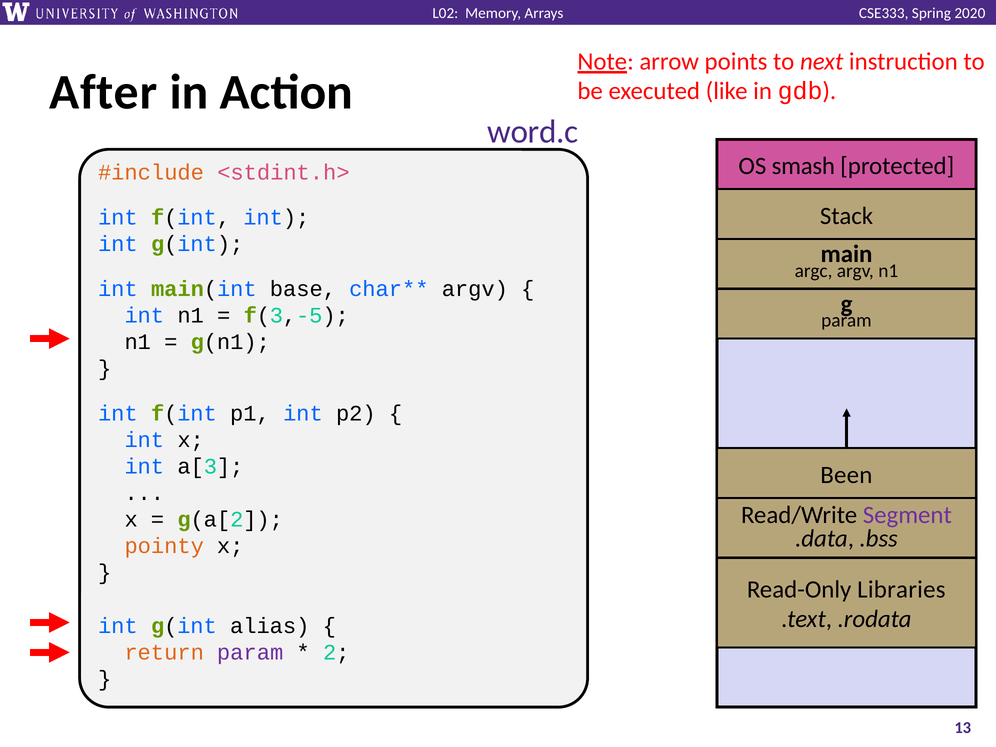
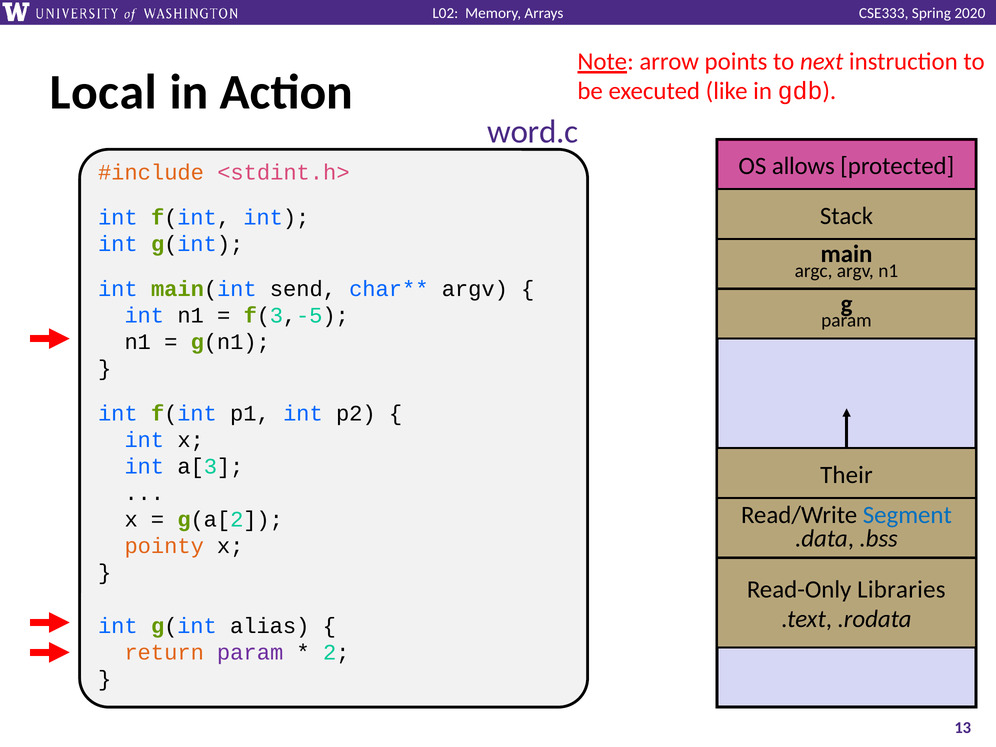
After: After -> Local
smash: smash -> allows
base: base -> send
Been: Been -> Their
Segment colour: purple -> blue
